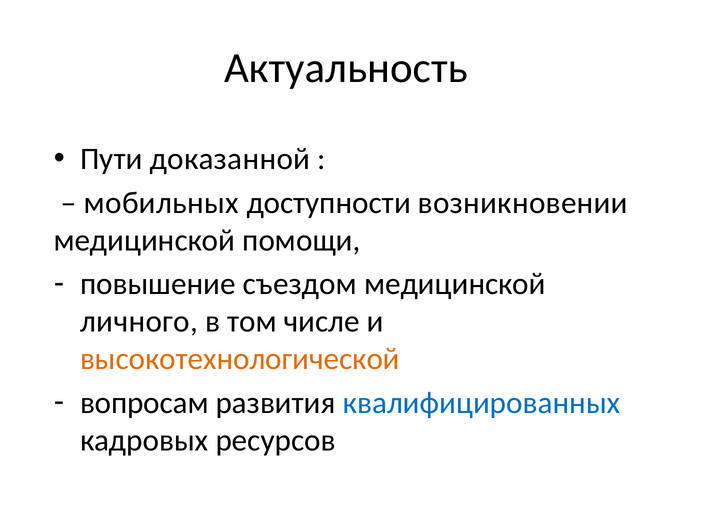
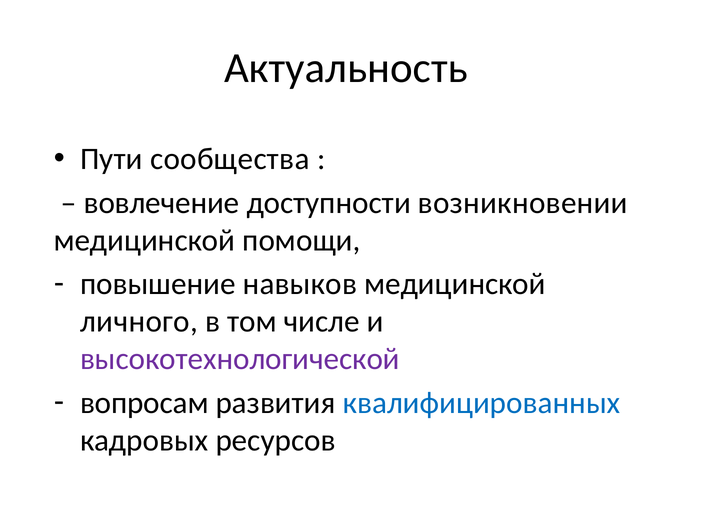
доказанной: доказанной -> сообщества
мобильных: мобильных -> вовлечение
съездом: съездом -> навыков
высокотехнологической colour: orange -> purple
